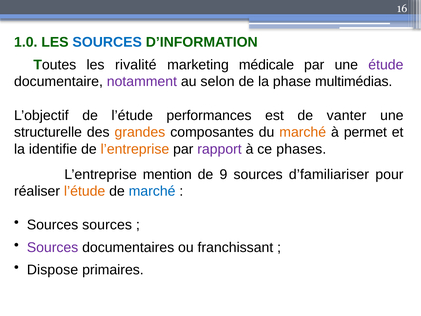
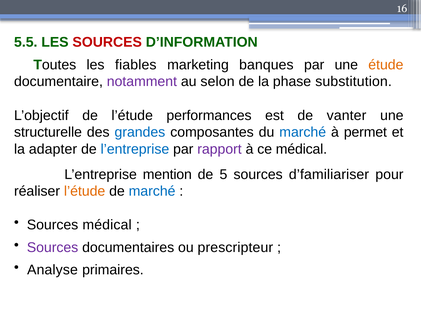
1.0: 1.0 -> 5.5
SOURCES at (107, 42) colour: blue -> red
rivalité: rivalité -> fiables
médicale: médicale -> banques
étude colour: purple -> orange
multimédias: multimédias -> substitution
grandes colour: orange -> blue
marché at (303, 132) colour: orange -> blue
identifie: identifie -> adapter
l’entreprise at (135, 149) colour: orange -> blue
ce phases: phases -> médical
9: 9 -> 5
Sources sources: sources -> médical
franchissant: franchissant -> prescripteur
Dispose: Dispose -> Analyse
